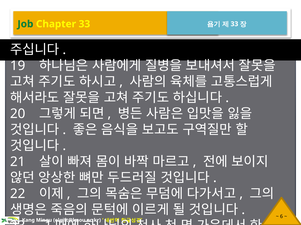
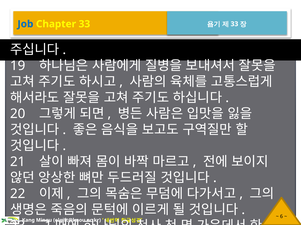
Job colour: green -> blue
